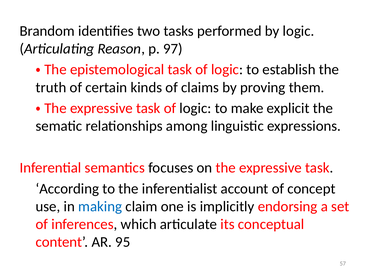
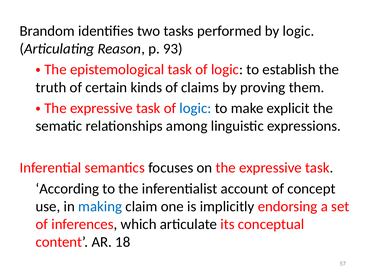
97: 97 -> 93
logic at (195, 108) colour: black -> blue
95: 95 -> 18
